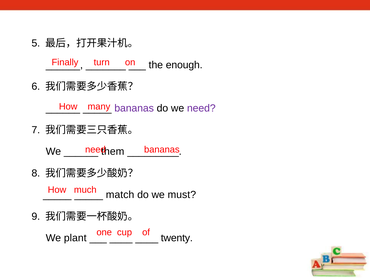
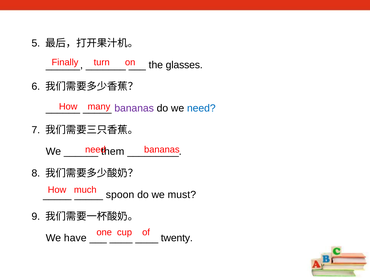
enough: enough -> glasses
need at (201, 108) colour: purple -> blue
match: match -> spoon
plant: plant -> have
